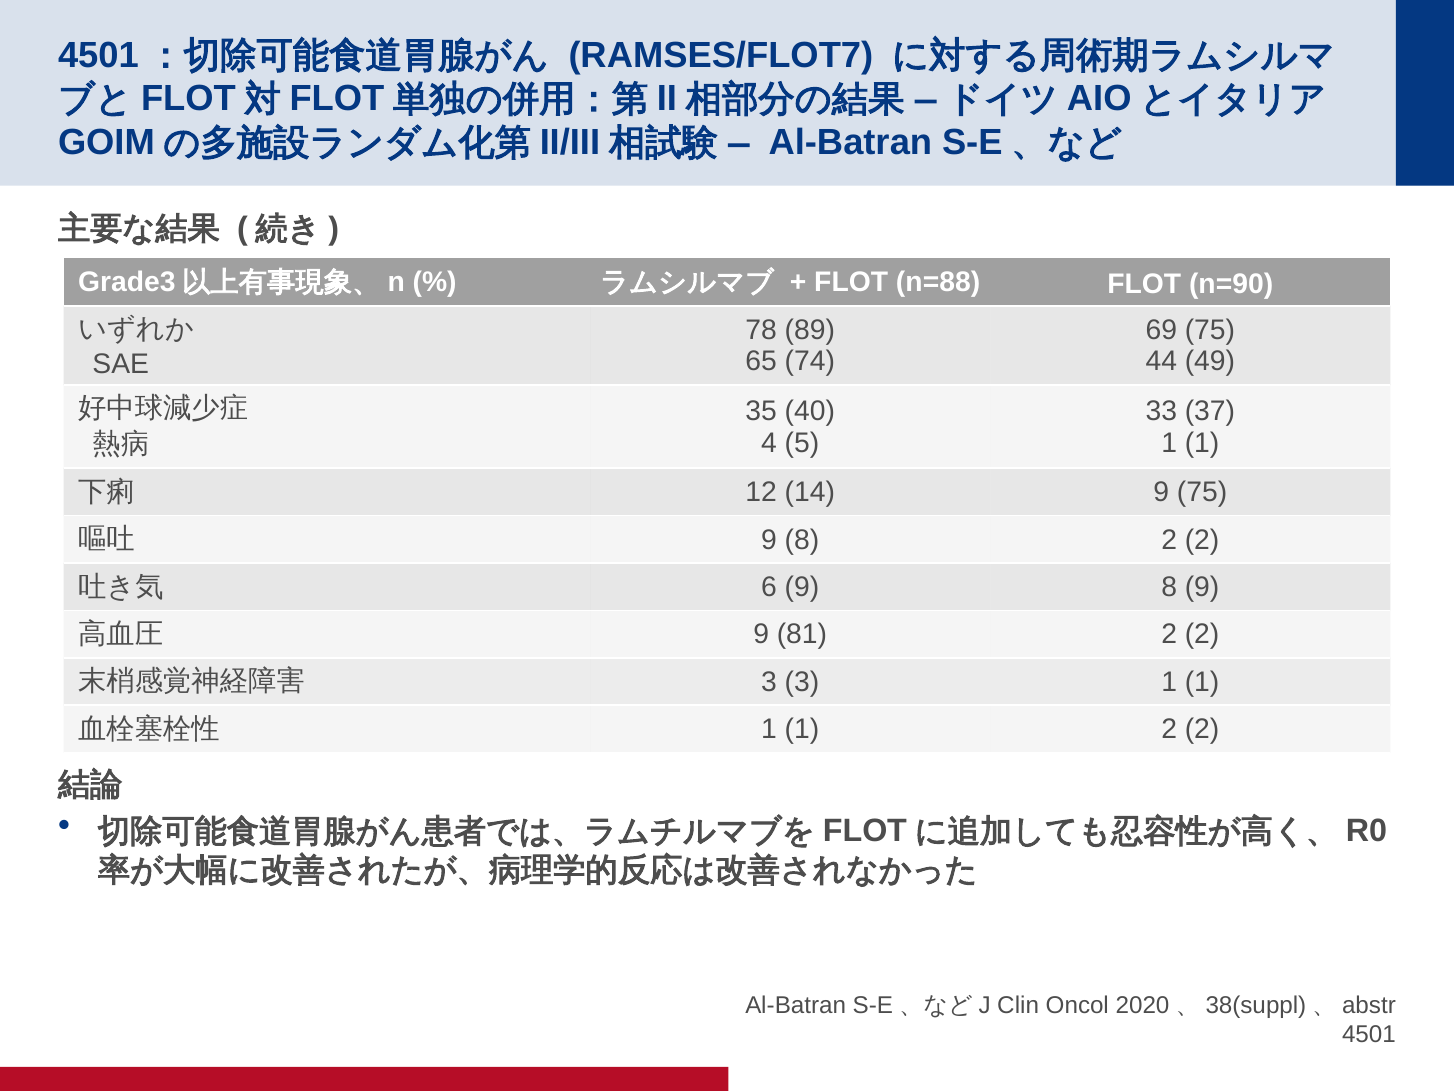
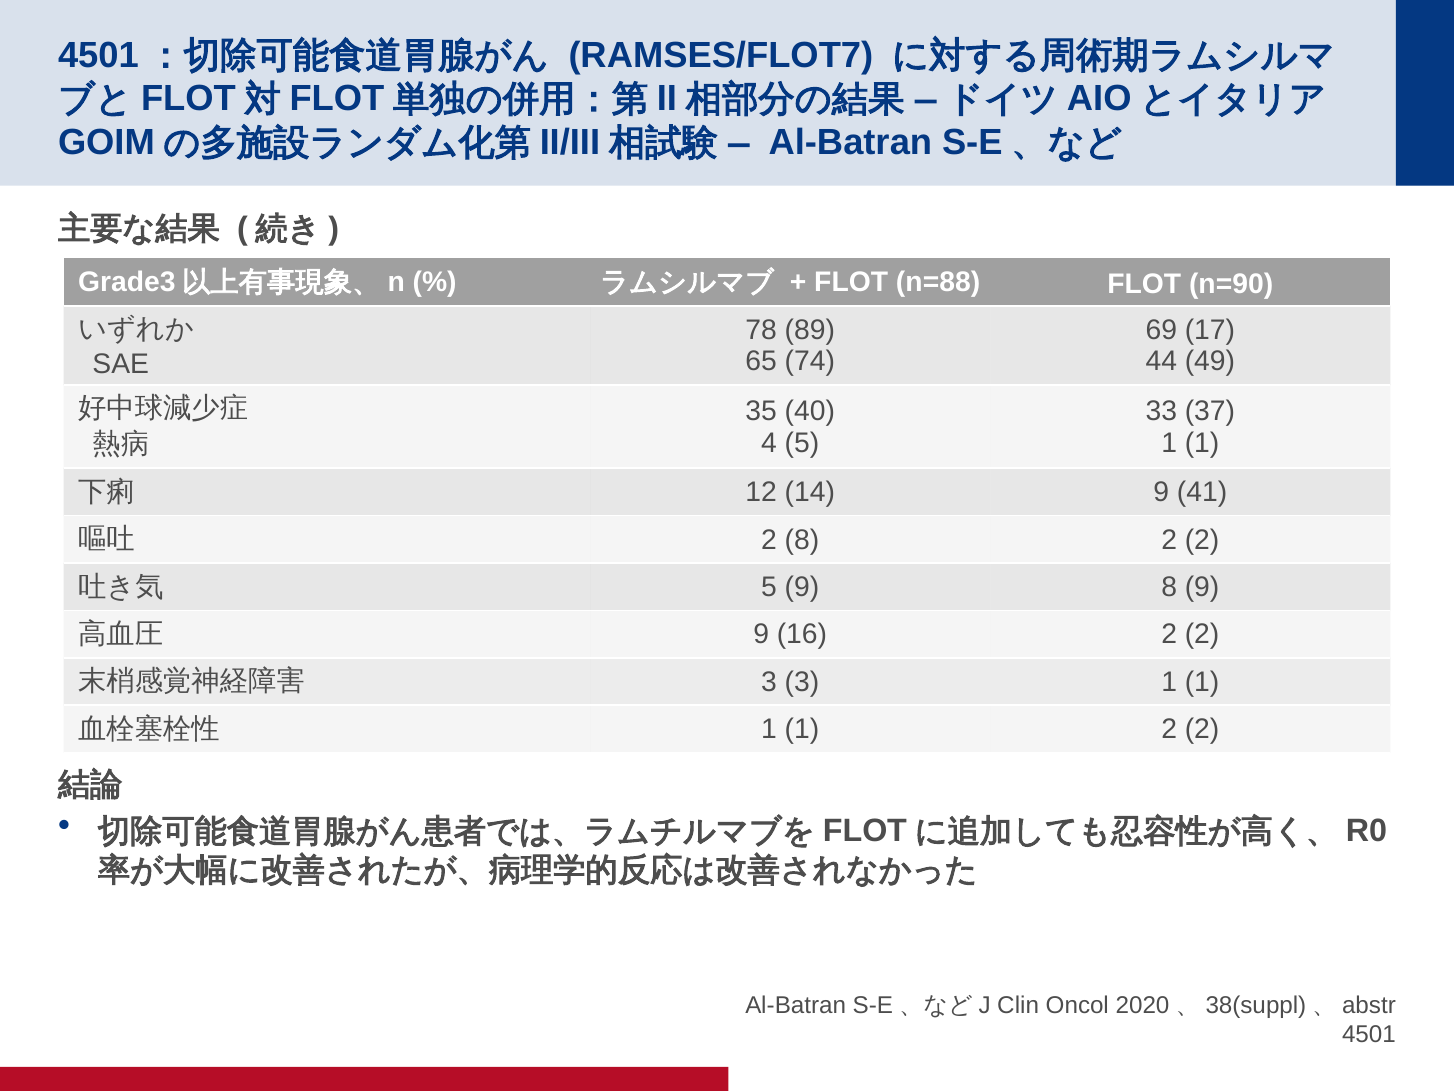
69 75: 75 -> 17
9 75: 75 -> 41
9 at (769, 540): 9 -> 2
6 at (769, 587): 6 -> 5
81: 81 -> 16
